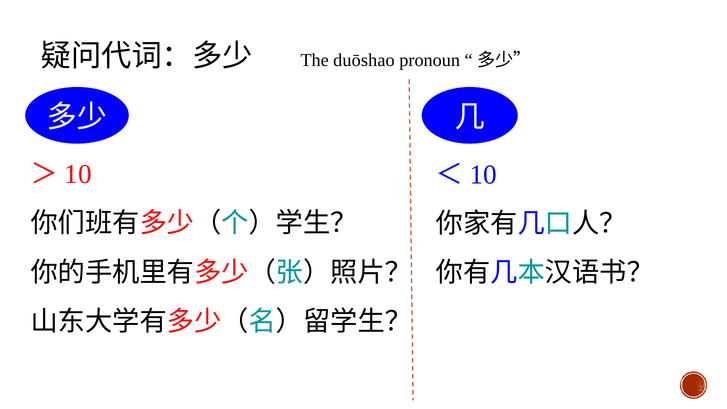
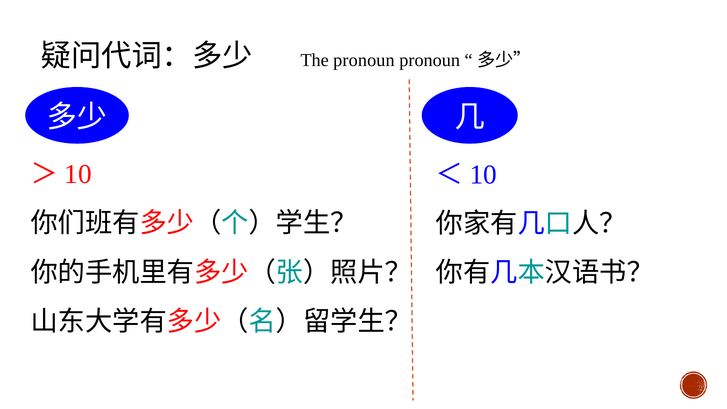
The duōshao: duōshao -> pronoun
